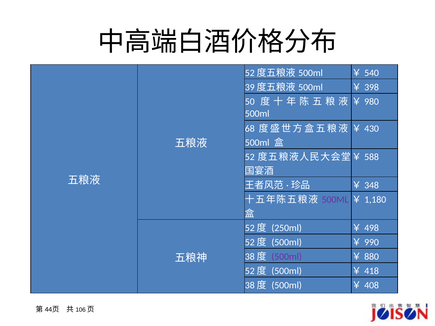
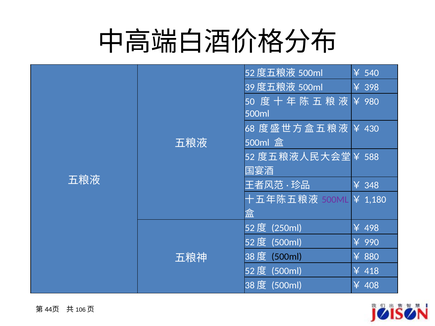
500ml at (287, 257) colour: purple -> black
